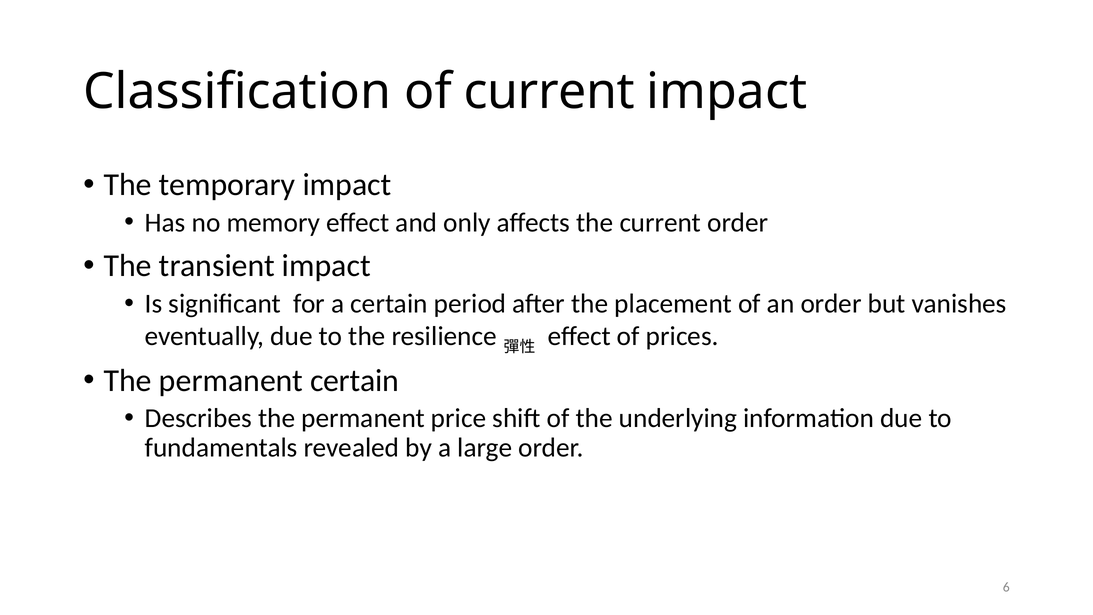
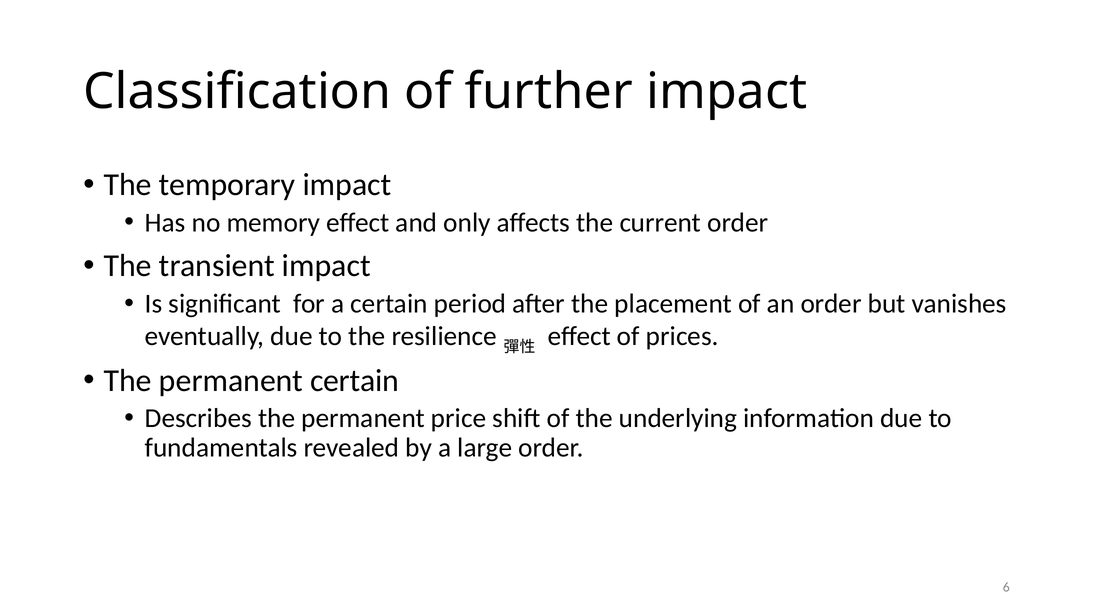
of current: current -> further
